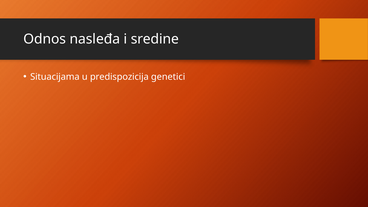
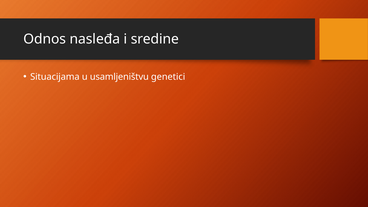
predispozicija: predispozicija -> usamljeništvu
